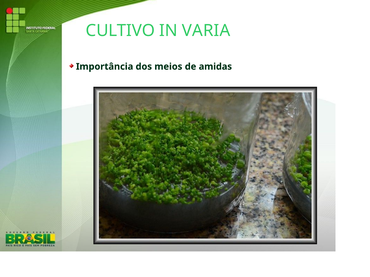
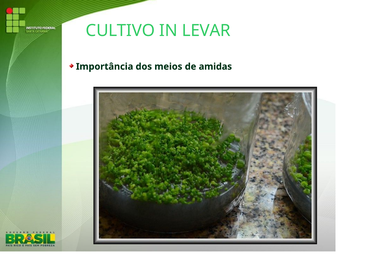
VARIA: VARIA -> LEVAR
